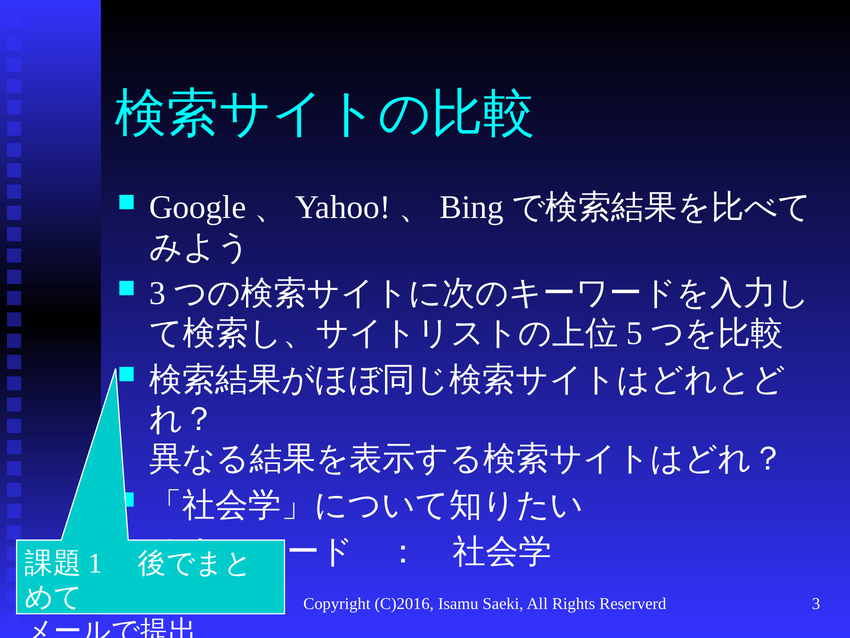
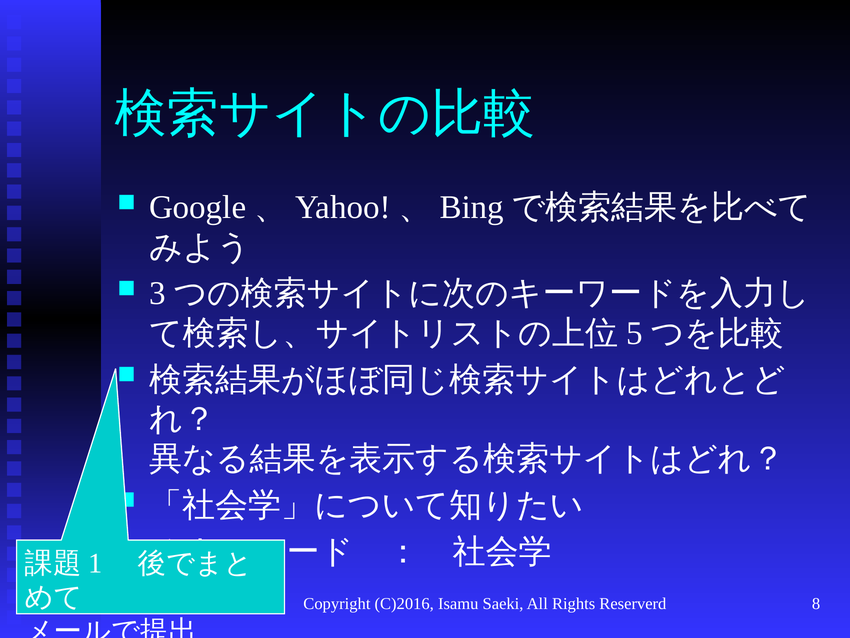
Reserverd 3: 3 -> 8
